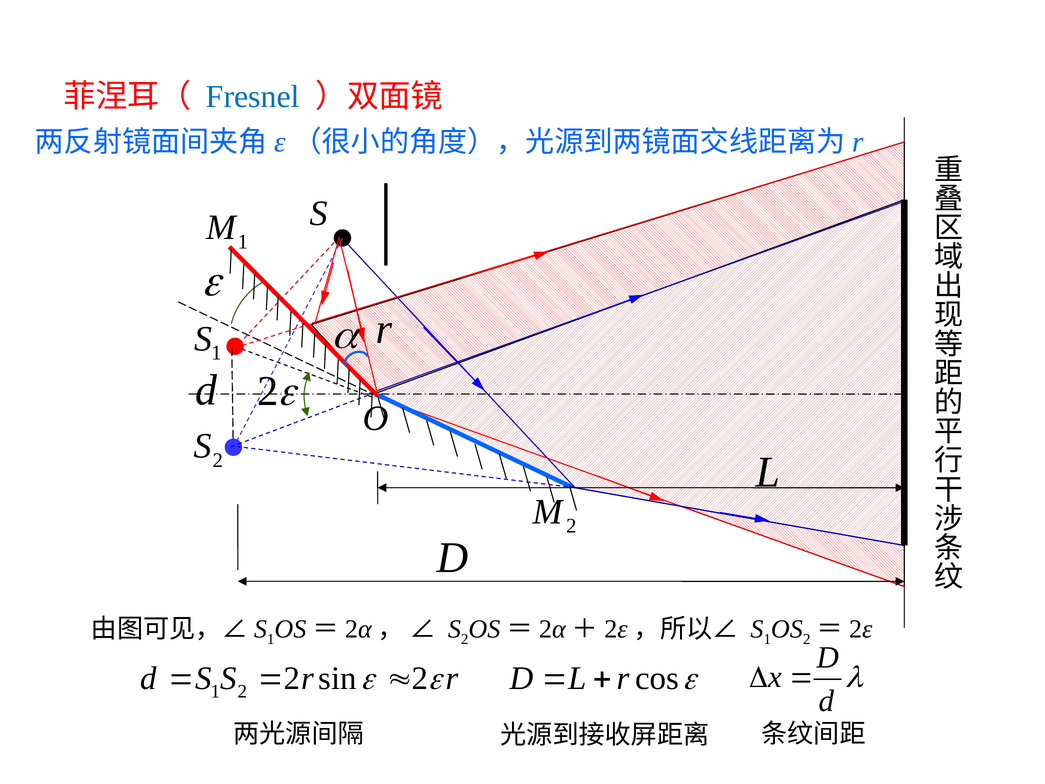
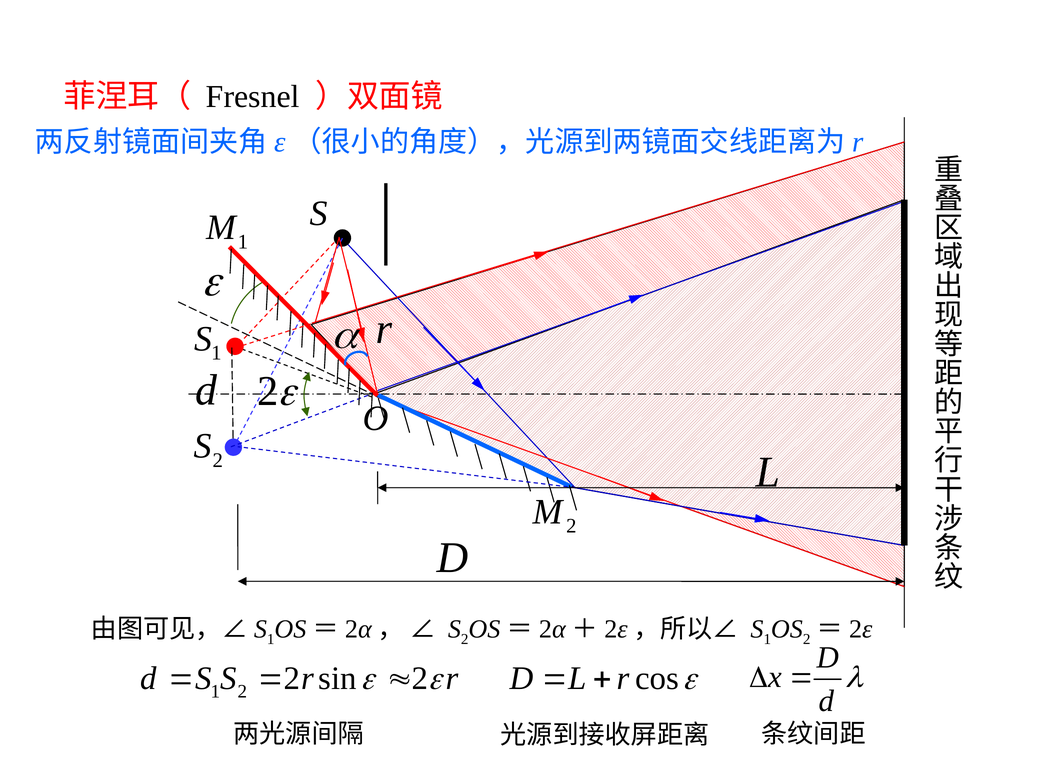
Fresnel colour: blue -> black
